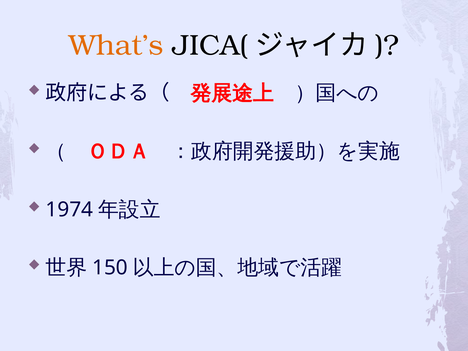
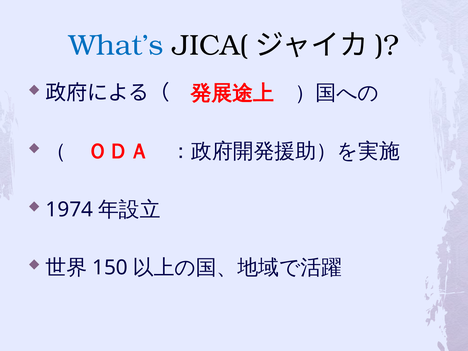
What’s colour: orange -> blue
